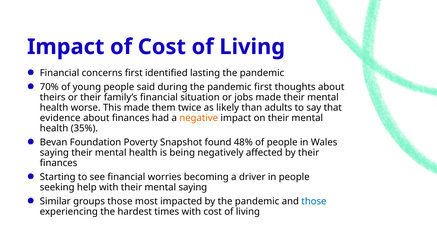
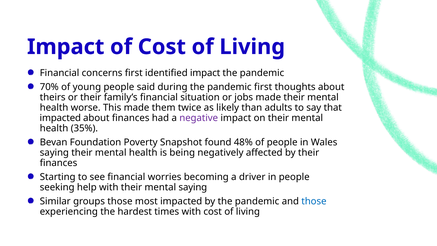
identified lasting: lasting -> impact
evidence at (60, 118): evidence -> impacted
negative colour: orange -> purple
